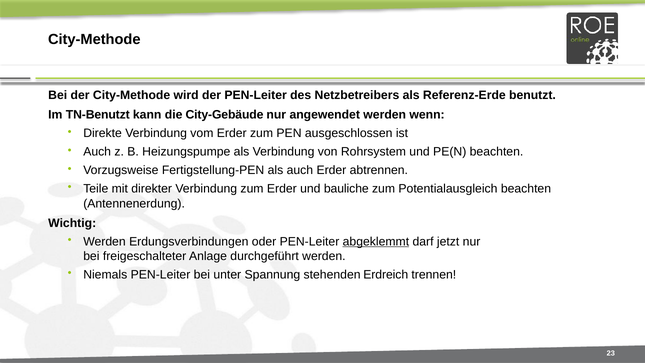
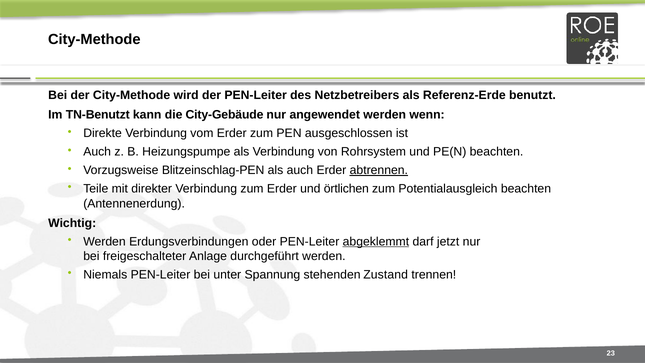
Fertigstellung-PEN: Fertigstellung-PEN -> Blitzeinschlag-PEN
abtrennen underline: none -> present
bauliche: bauliche -> örtlichen
Erdreich: Erdreich -> Zustand
